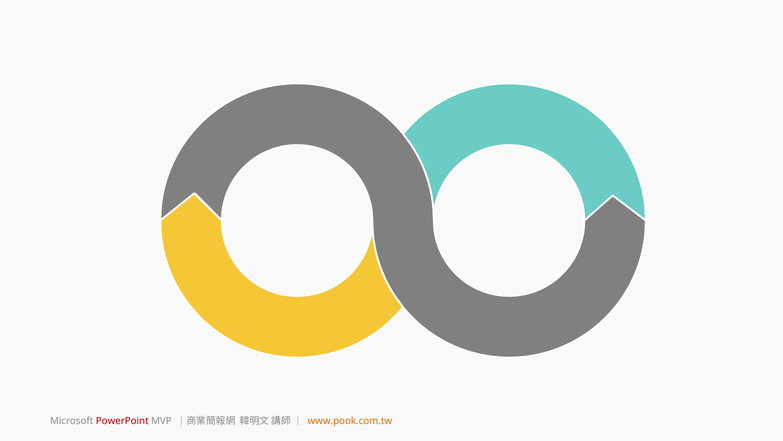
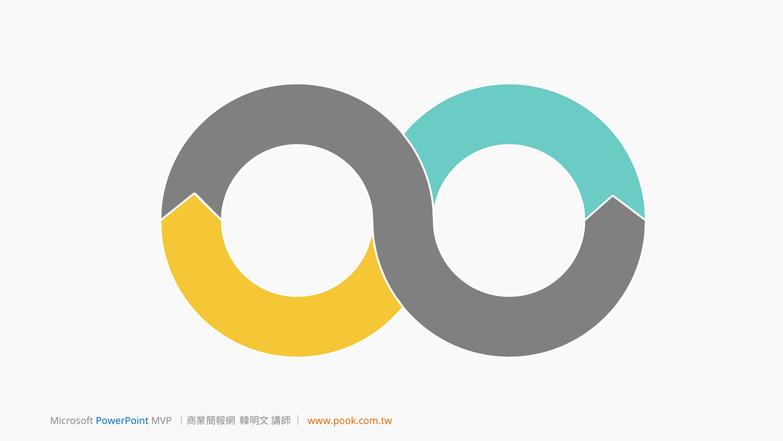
PowerPoint colour: red -> blue
